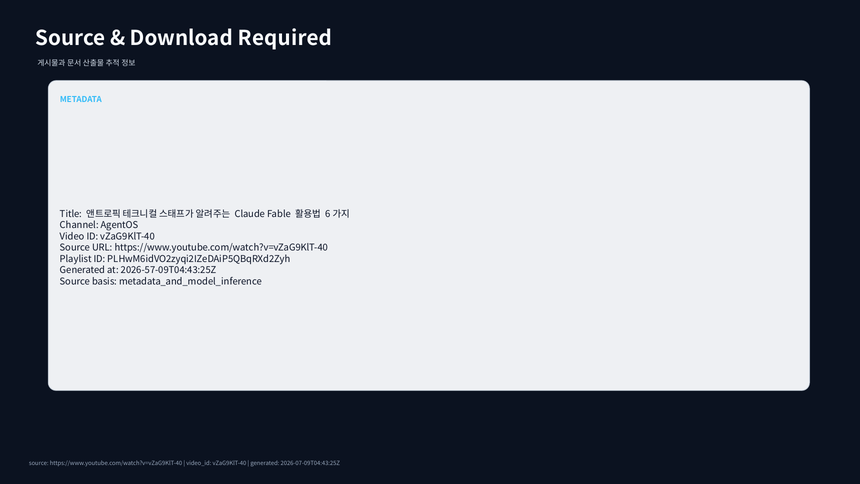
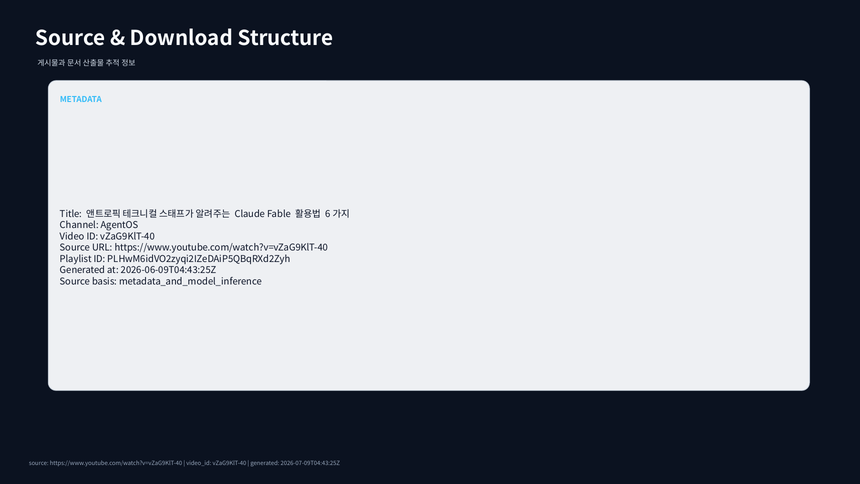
Required: Required -> Structure
2026-57-09T04:43:25Z: 2026-57-09T04:43:25Z -> 2026-06-09T04:43:25Z
